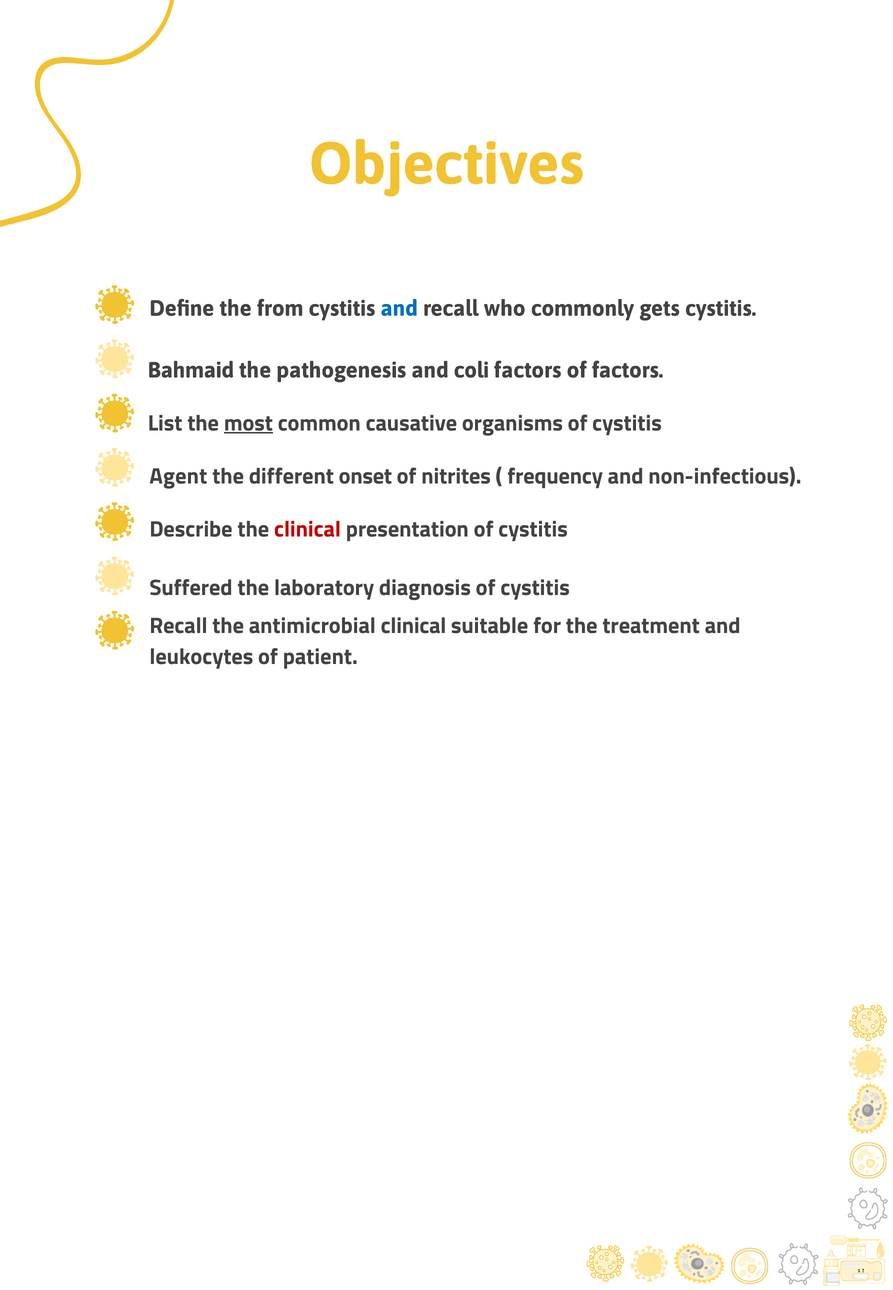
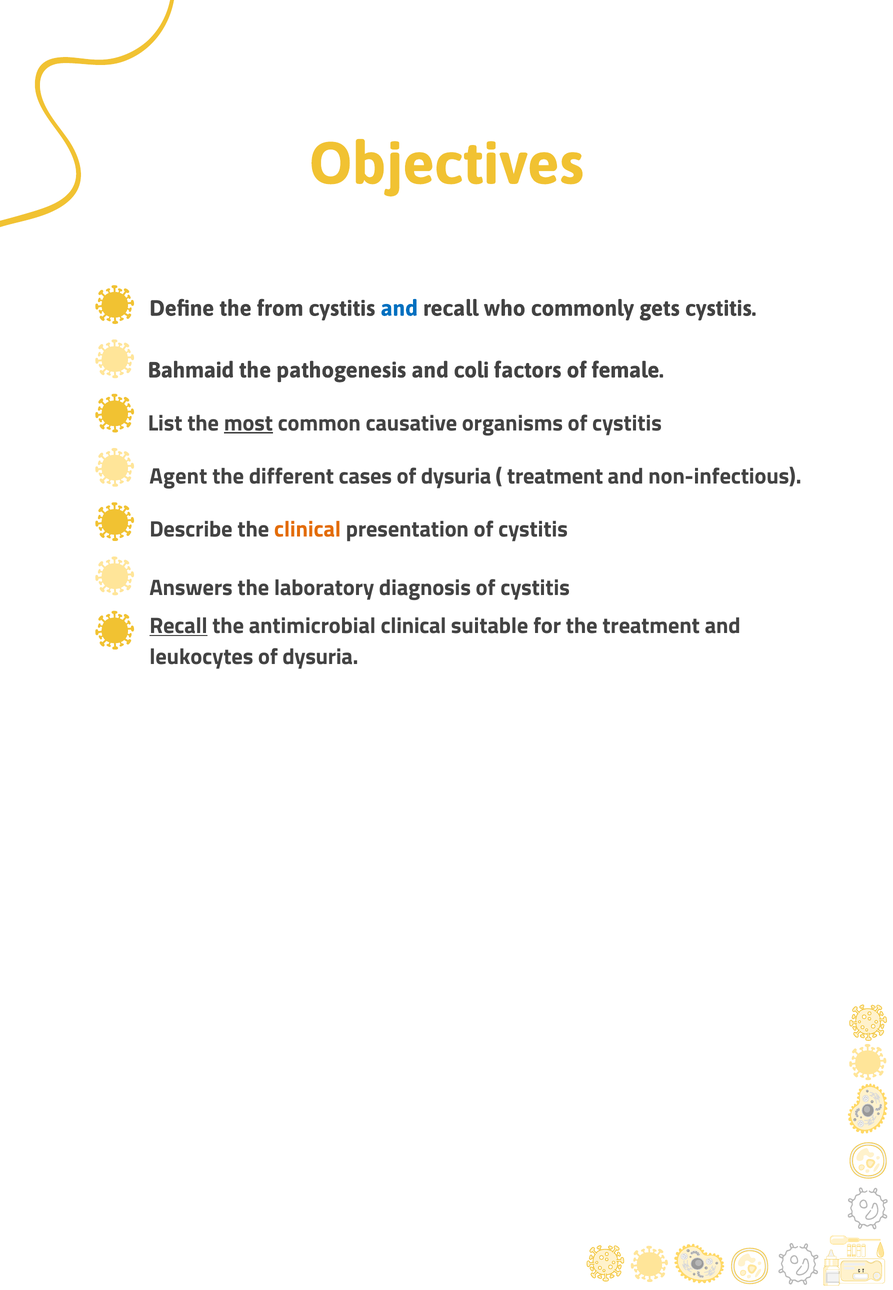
of factors: factors -> female
onset: onset -> cases
nitrites at (456, 476): nitrites -> dysuria
frequency at (555, 476): frequency -> treatment
clinical at (308, 529) colour: red -> orange
Suffered: Suffered -> Answers
Recall at (179, 626) underline: none -> present
patient at (320, 657): patient -> dysuria
